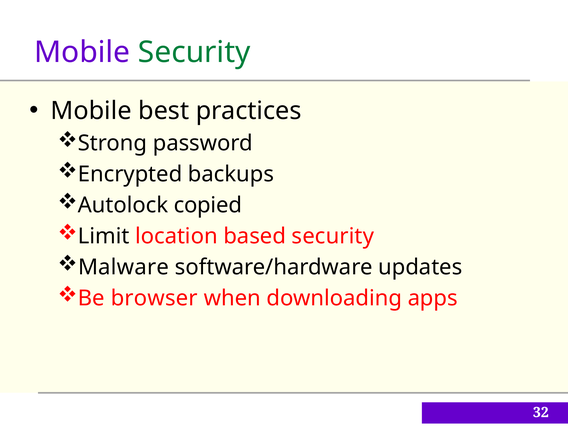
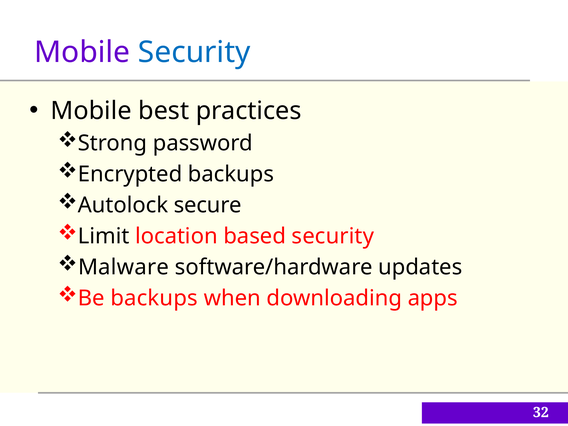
Security at (194, 52) colour: green -> blue
copied: copied -> secure
Be browser: browser -> backups
